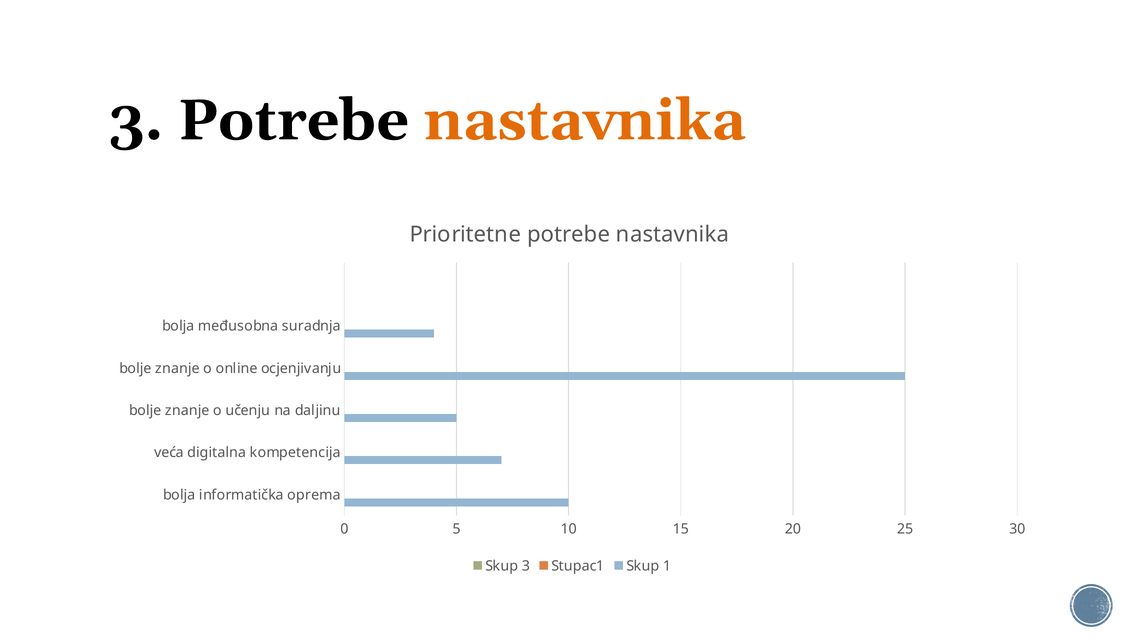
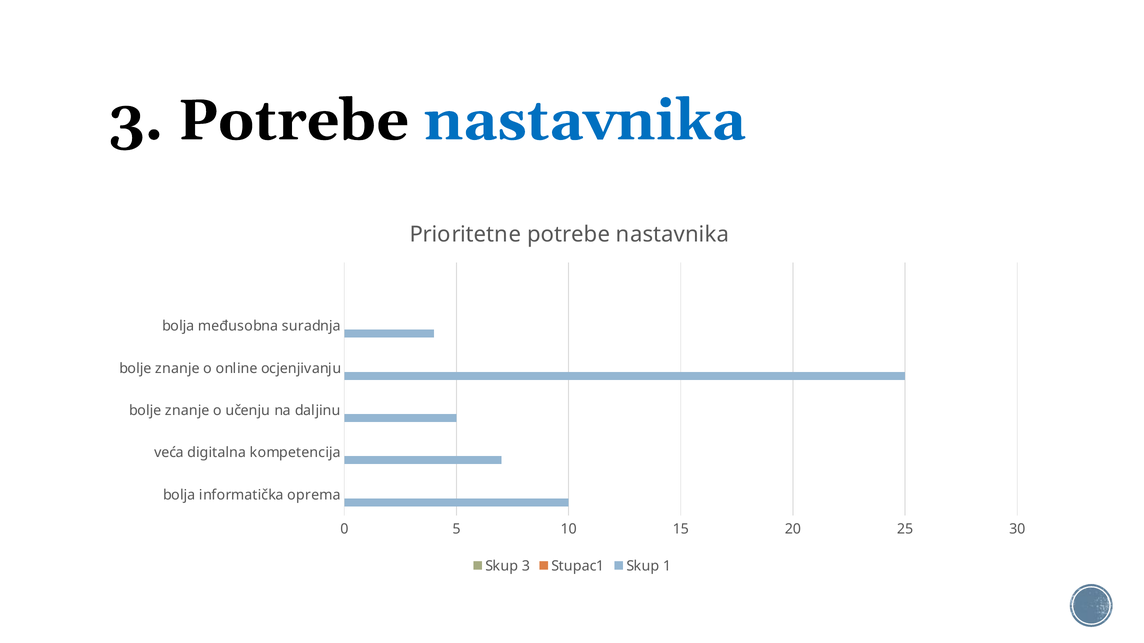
nastavnika at (585, 121) colour: orange -> blue
